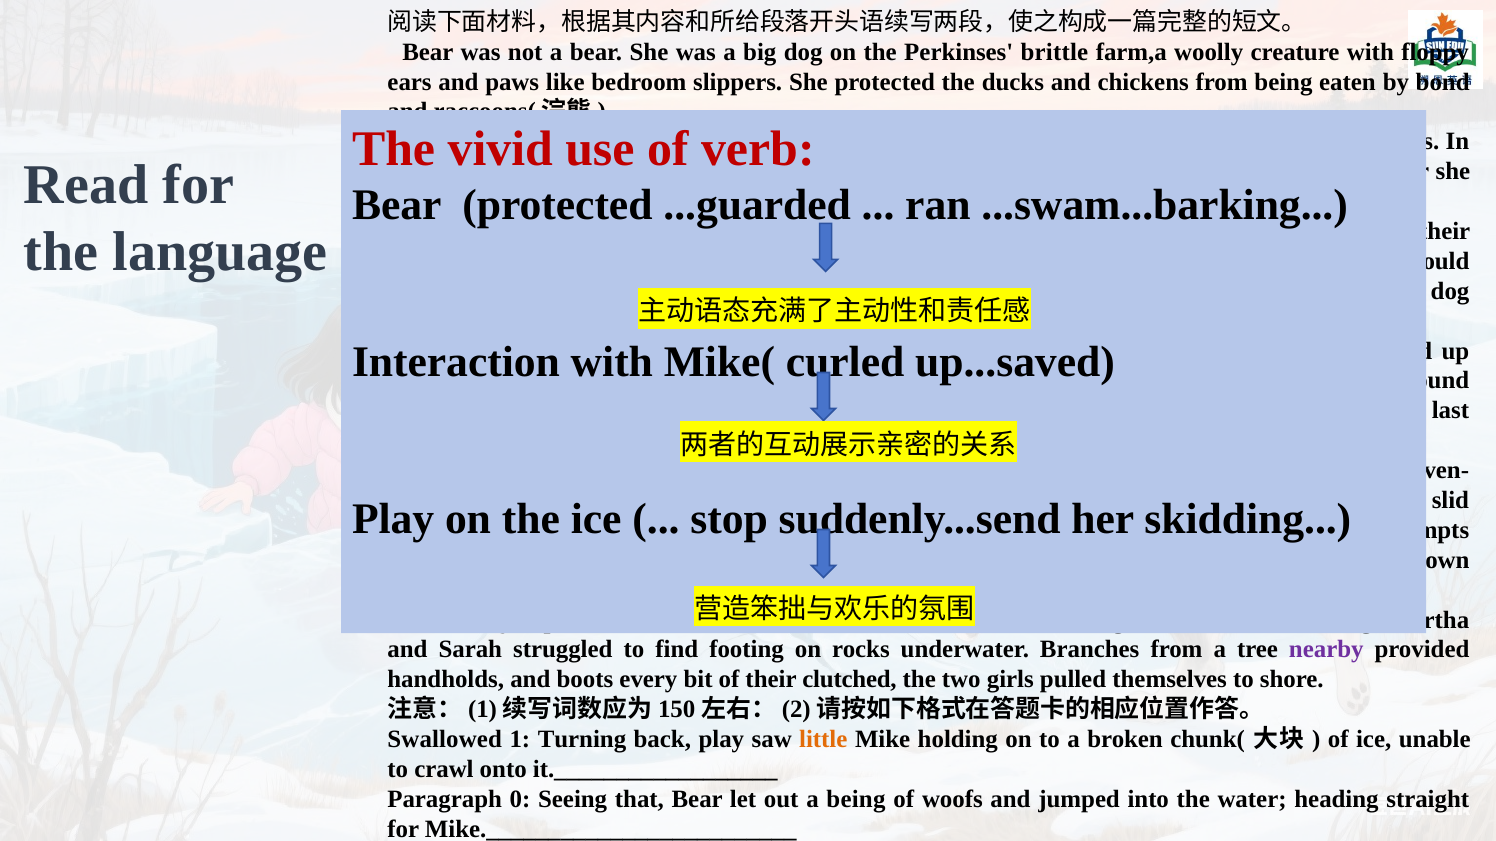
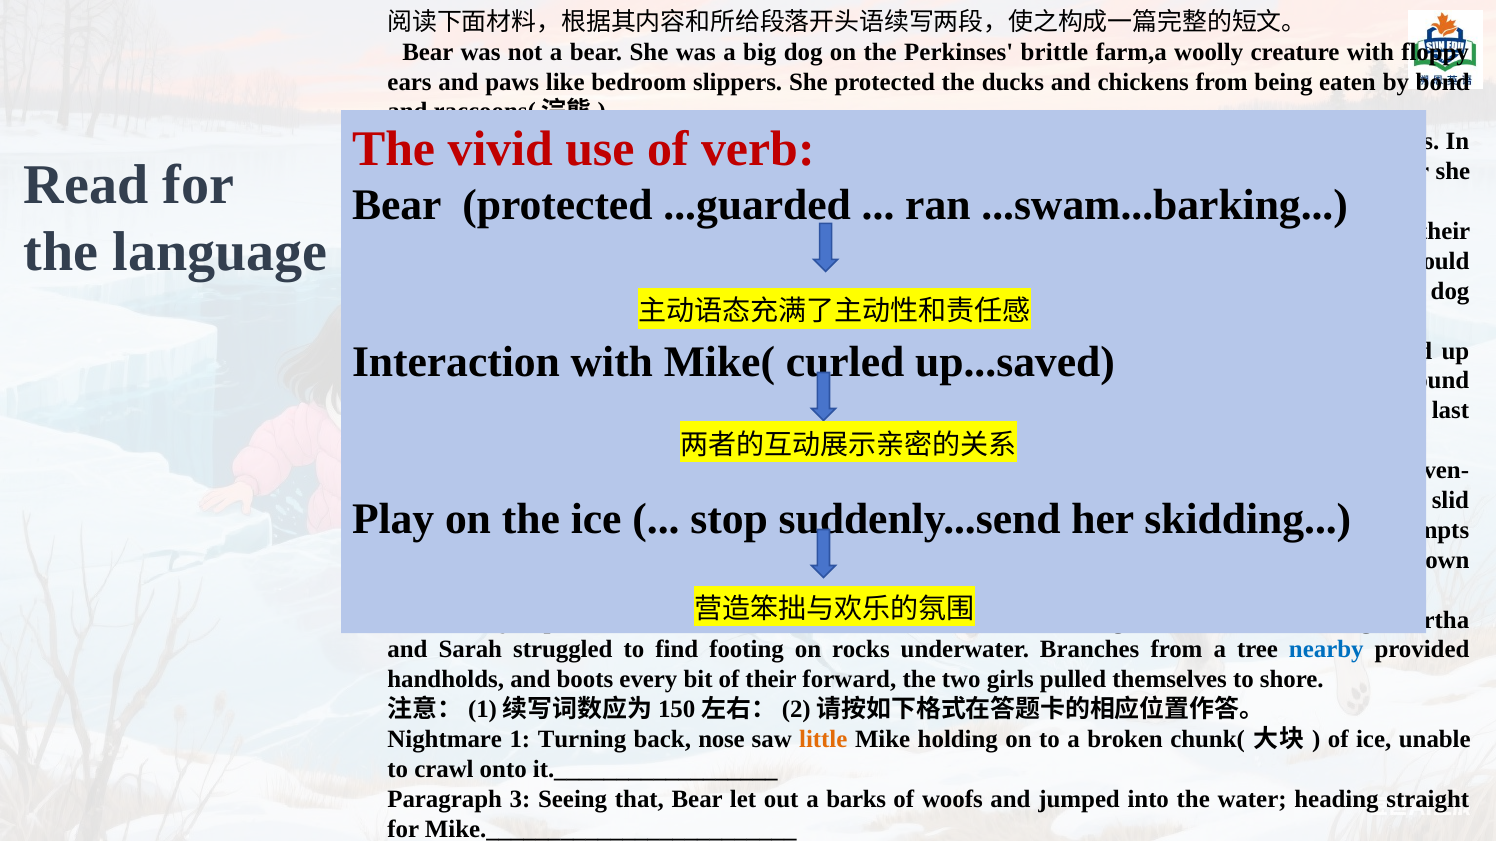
nearby at (1326, 650) colour: purple -> blue
clutched: clutched -> forward
Swallowed: Swallowed -> Nightmare
back play: play -> nose
0: 0 -> 3
a being: being -> barks
